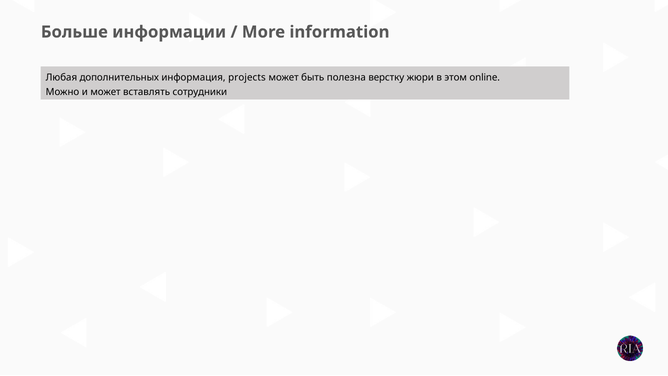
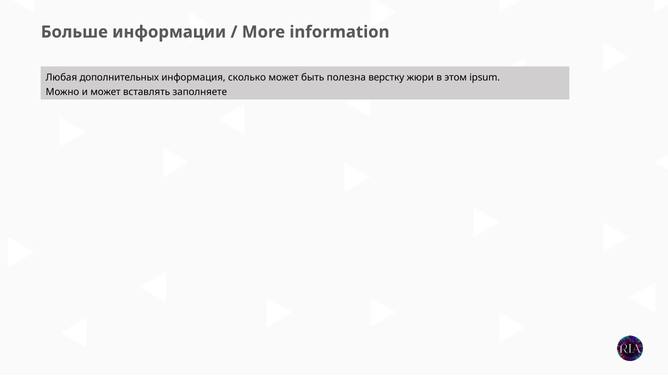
projects: projects -> сколько
online: online -> ipsum
сотрудники: сотрудники -> заполняете
